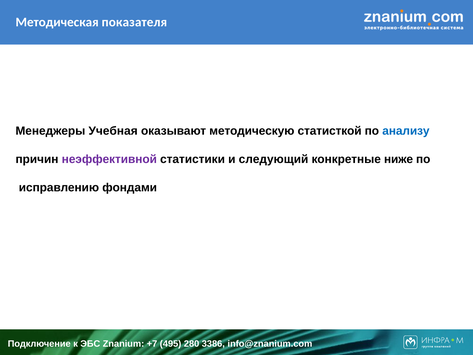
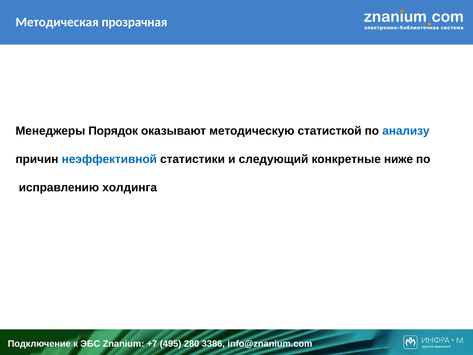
показателя: показателя -> прозрачная
Учебная: Учебная -> Порядок
неэффективной colour: purple -> blue
фондами: фондами -> холдинга
